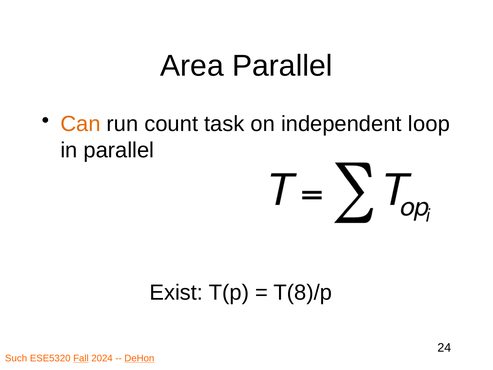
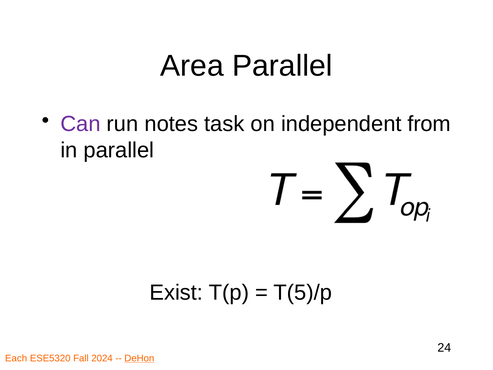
Can colour: orange -> purple
count: count -> notes
loop: loop -> from
T(8)/p: T(8)/p -> T(5)/p
Such: Such -> Each
Fall underline: present -> none
